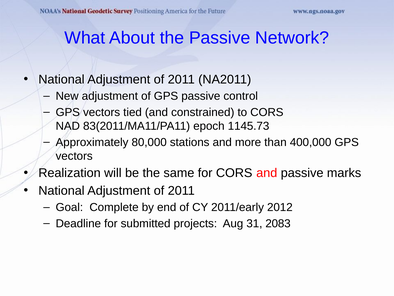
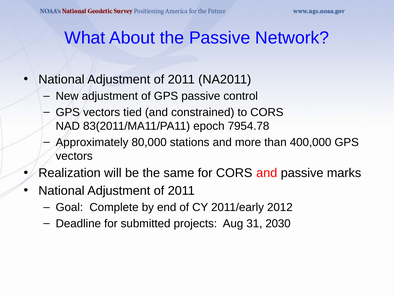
1145.73: 1145.73 -> 7954.78
2083: 2083 -> 2030
